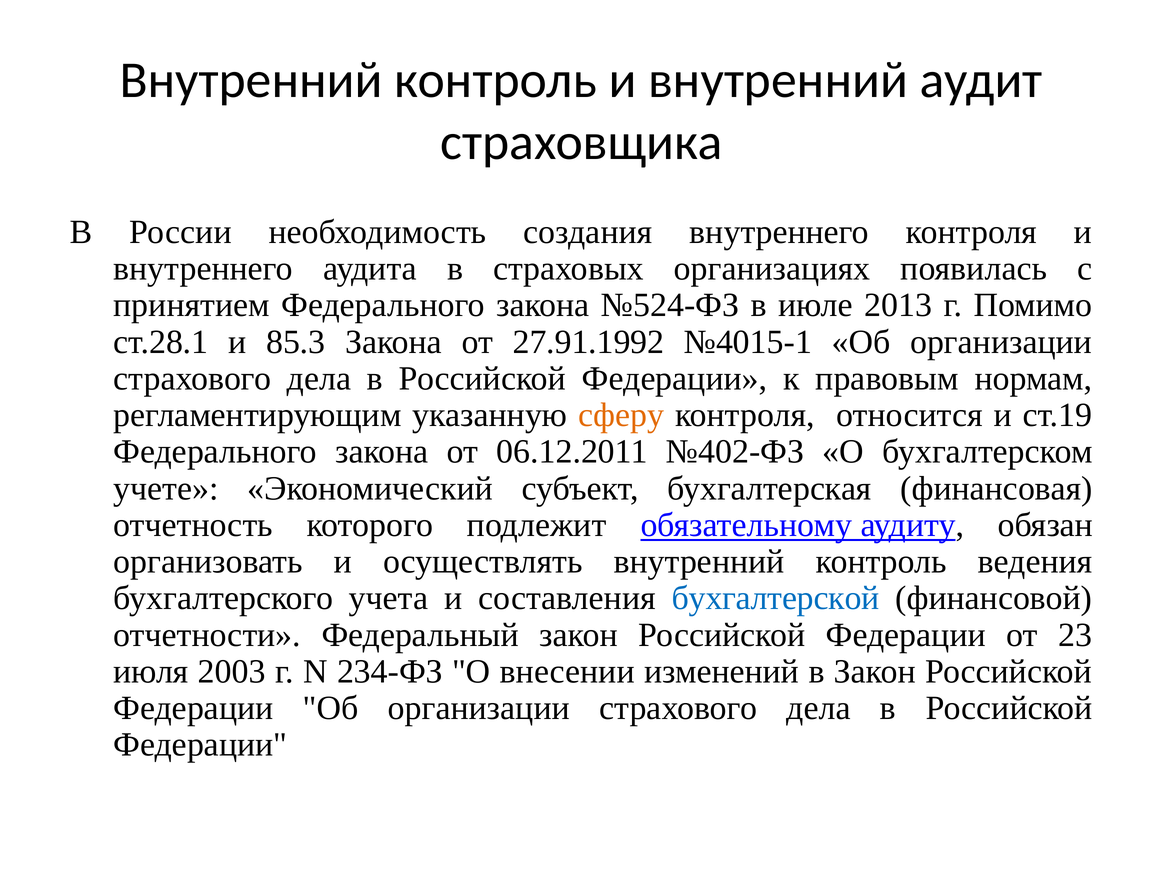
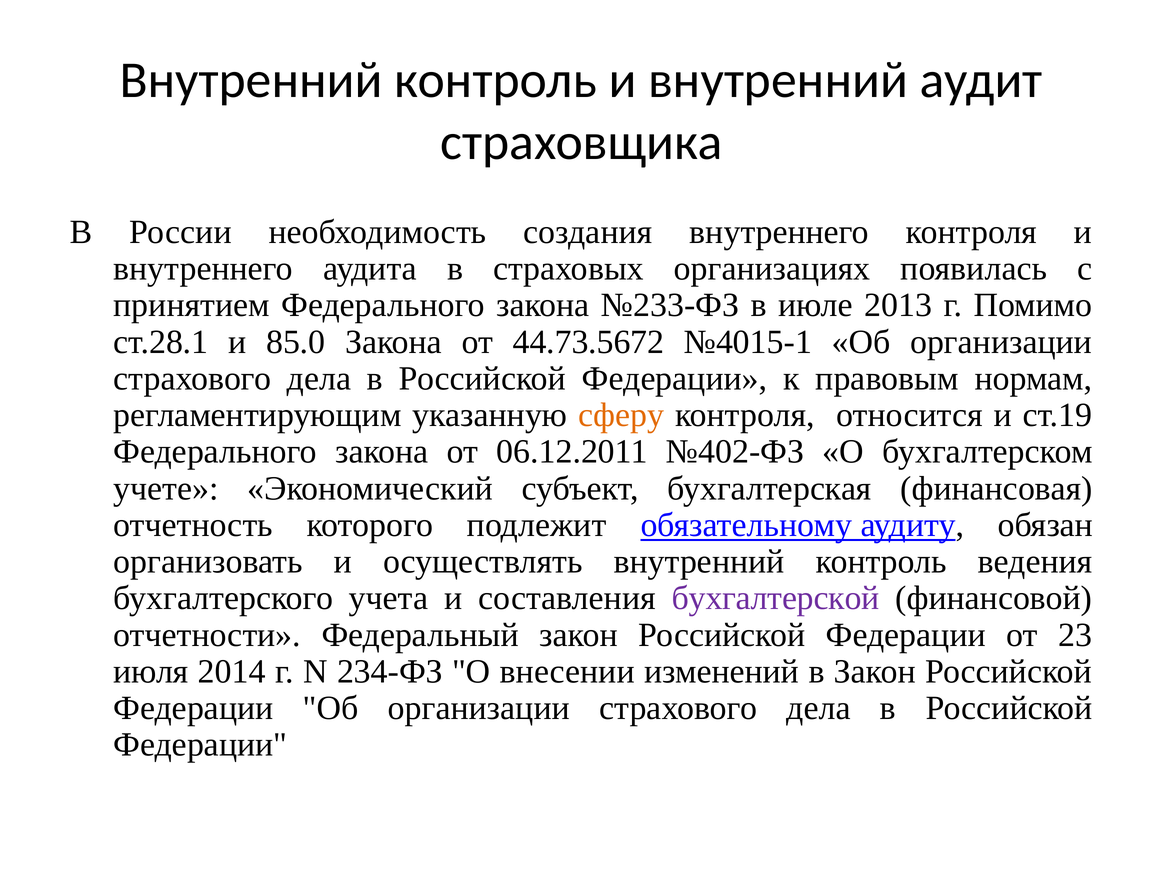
№524-ФЗ: №524-ФЗ -> №233-ФЗ
85.3: 85.3 -> 85.0
27.91.1992: 27.91.1992 -> 44.73.5672
бухгалтерской colour: blue -> purple
2003: 2003 -> 2014
